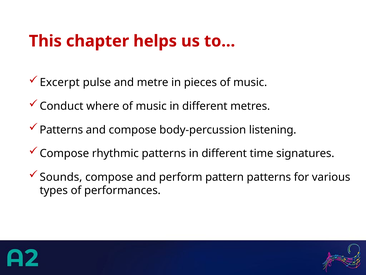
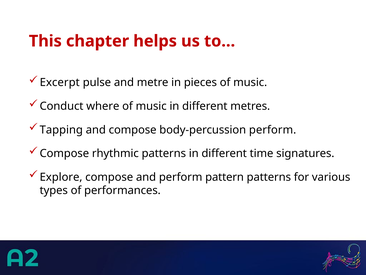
Patterns at (61, 130): Patterns -> Tapping
body-percussion listening: listening -> perform
Sounds: Sounds -> Explore
